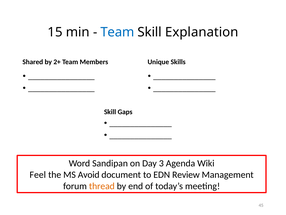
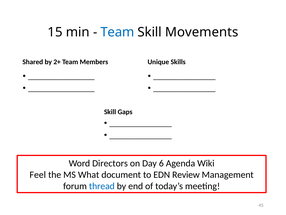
Explanation: Explanation -> Movements
Sandipan: Sandipan -> Directors
3: 3 -> 6
Avoid: Avoid -> What
thread colour: orange -> blue
